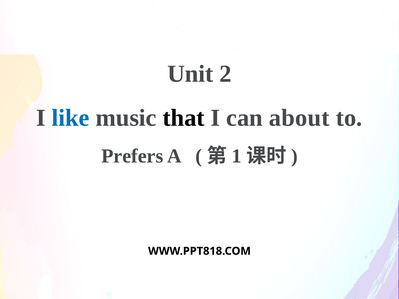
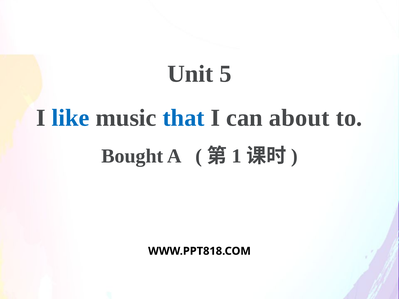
2: 2 -> 5
that colour: black -> blue
Prefers: Prefers -> Bought
